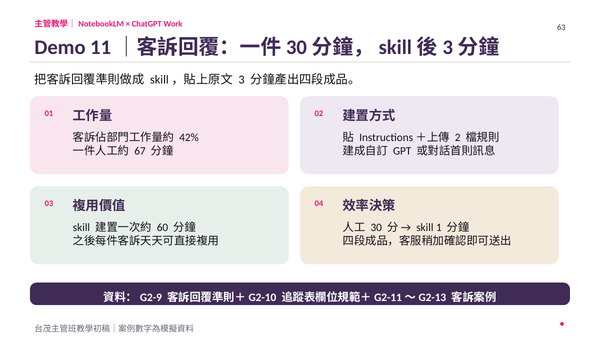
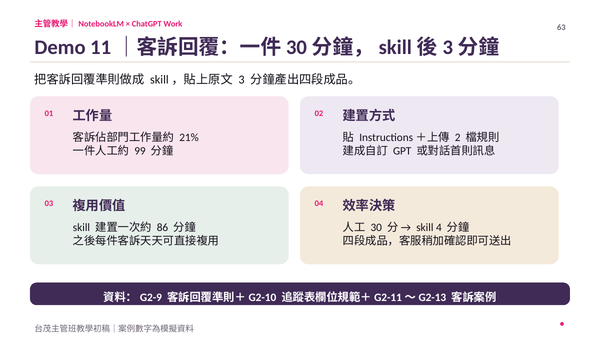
42%: 42% -> 21%
67: 67 -> 99
60: 60 -> 86
1: 1 -> 4
